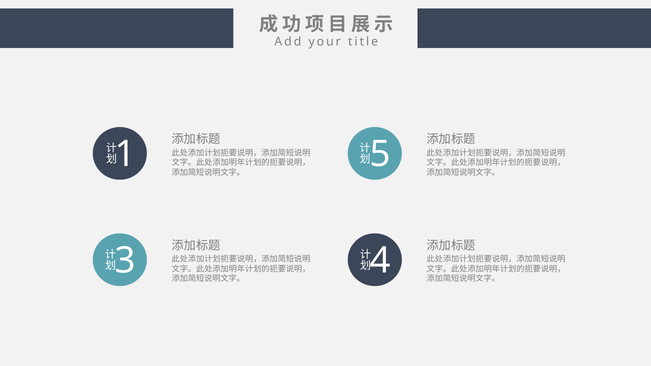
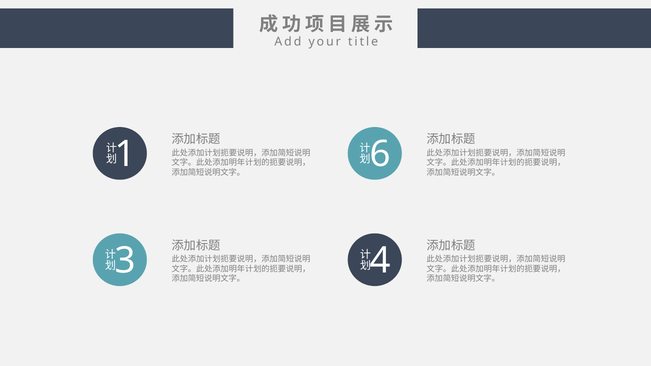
5: 5 -> 6
